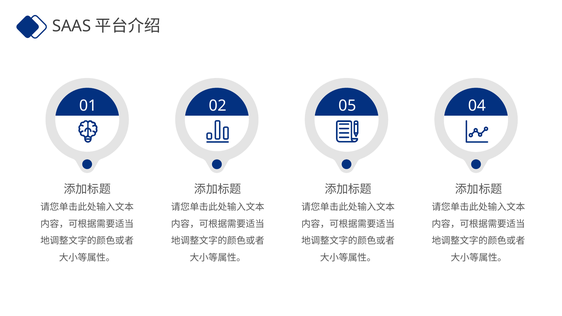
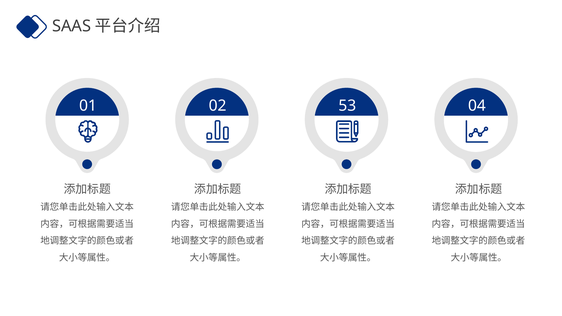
05: 05 -> 53
